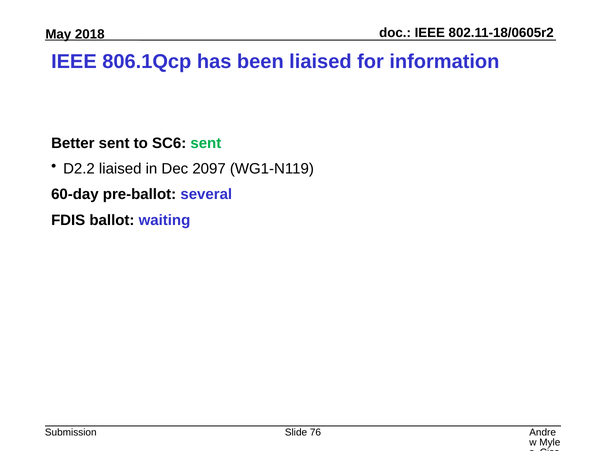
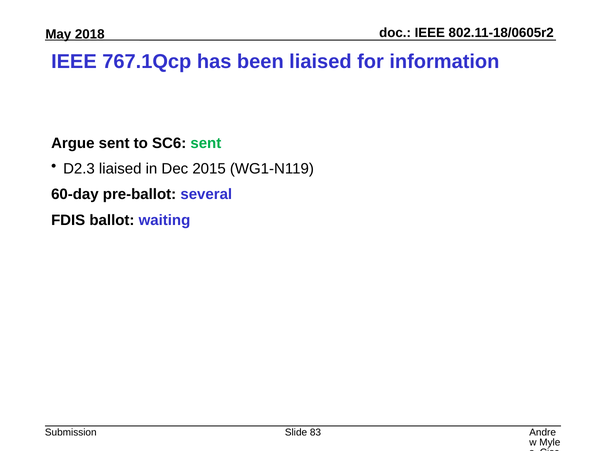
806.1Qcp: 806.1Qcp -> 767.1Qcp
Better: Better -> Argue
D2.2: D2.2 -> D2.3
2097: 2097 -> 2015
76: 76 -> 83
